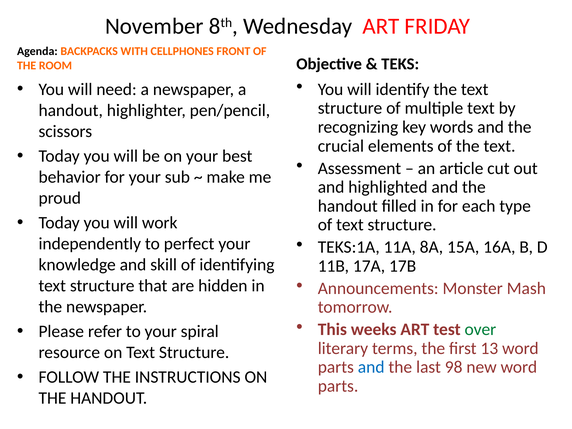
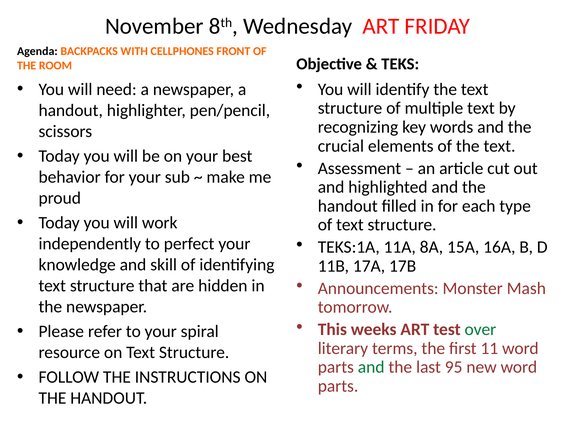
13: 13 -> 11
and at (371, 367) colour: blue -> green
98: 98 -> 95
